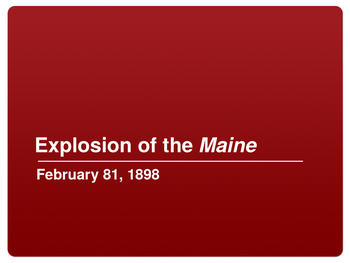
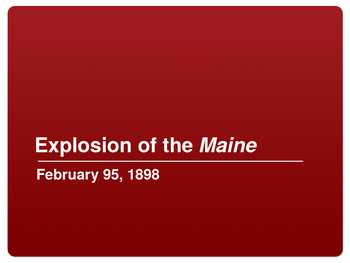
81: 81 -> 95
